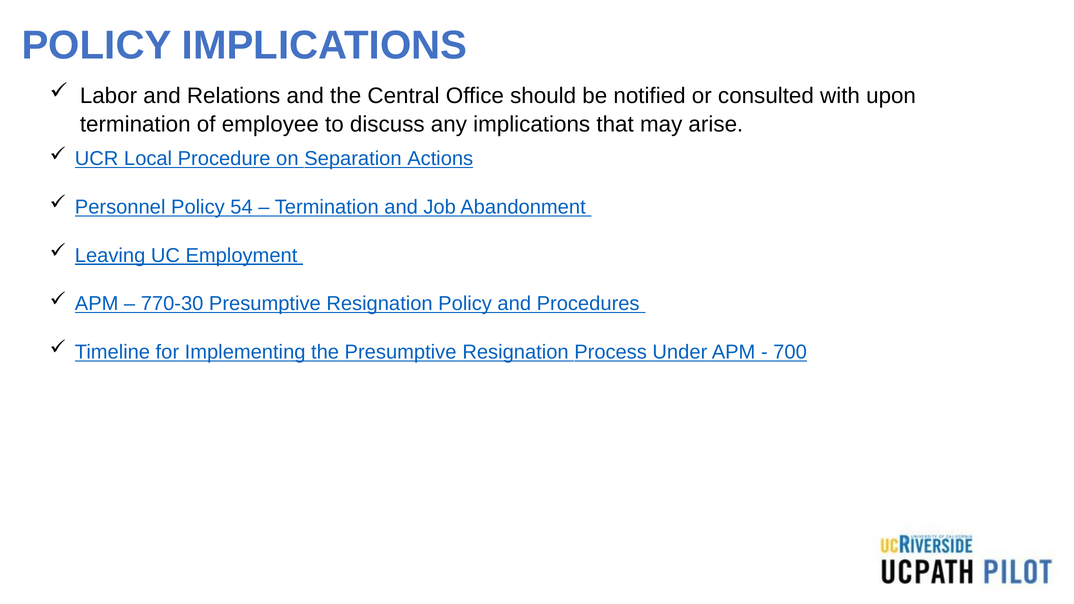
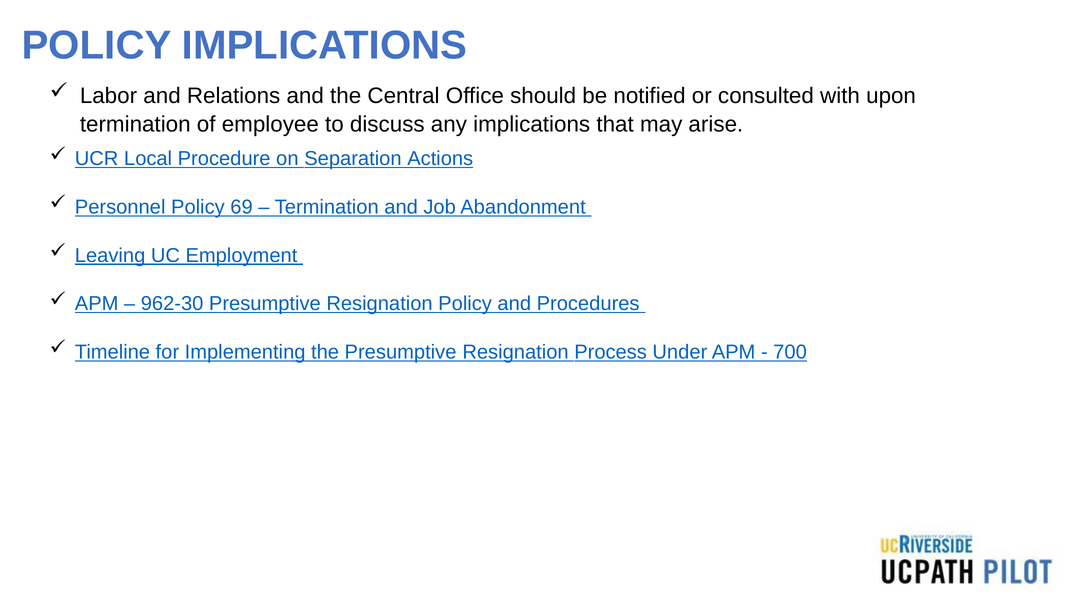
54: 54 -> 69
770-30: 770-30 -> 962-30
